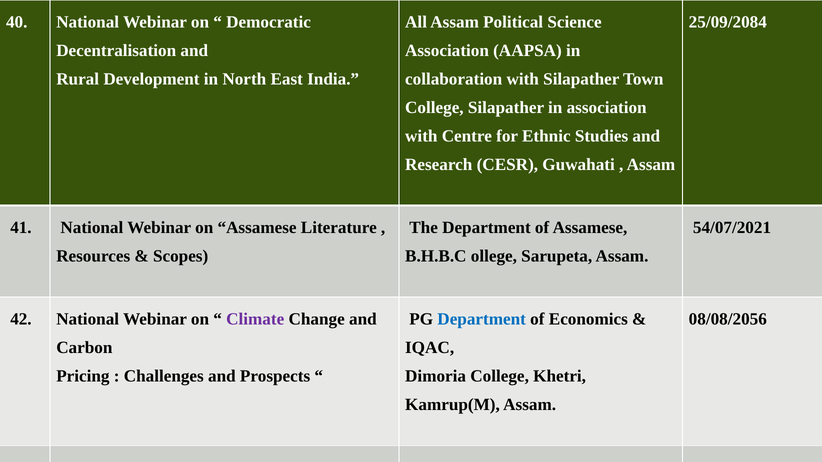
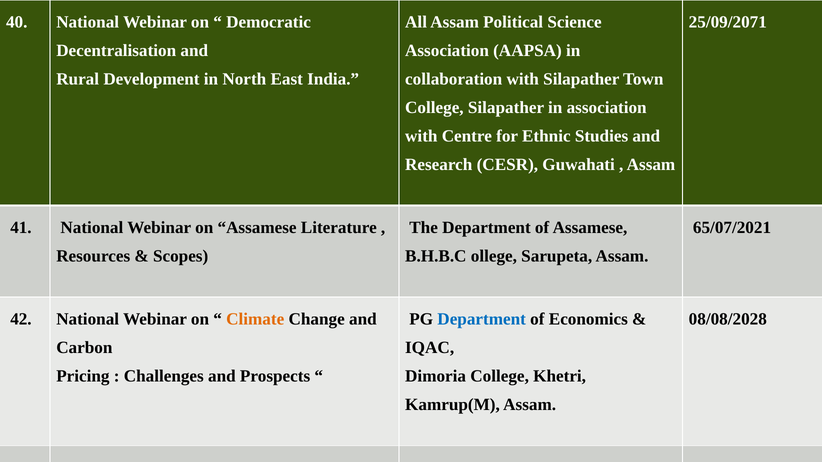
25/09/2084: 25/09/2084 -> 25/09/2071
54/07/2021: 54/07/2021 -> 65/07/2021
Climate colour: purple -> orange
08/08/2056: 08/08/2056 -> 08/08/2028
